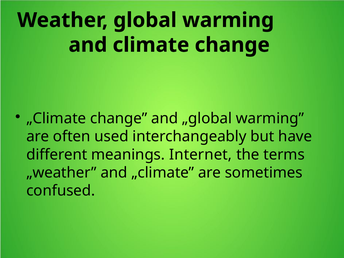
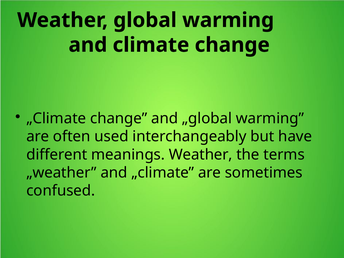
meanings Internet: Internet -> Weather
